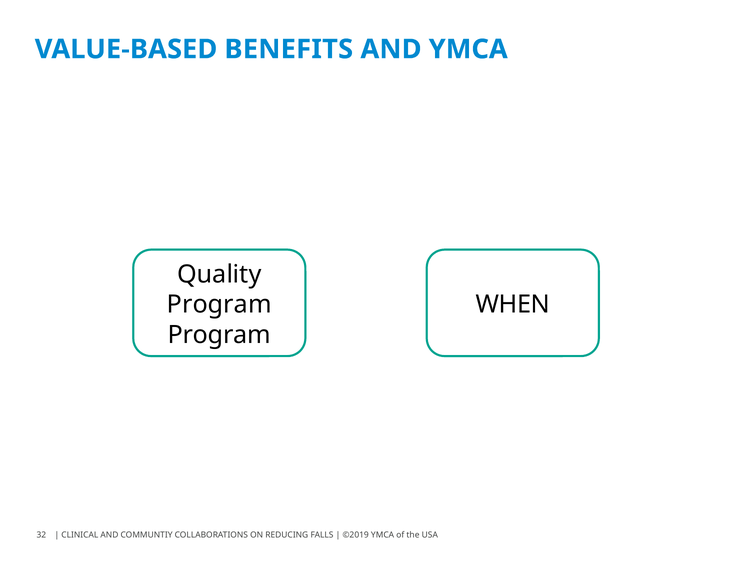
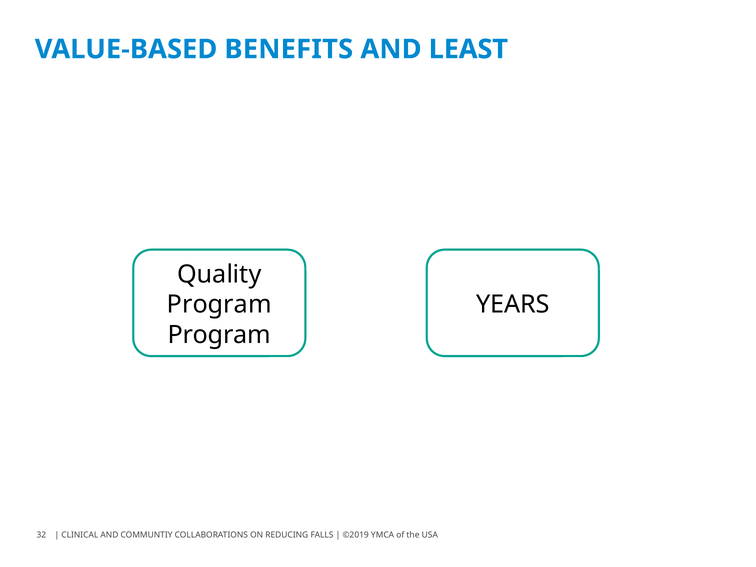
AND YMCA: YMCA -> LEAST
WHEN: WHEN -> YEARS
